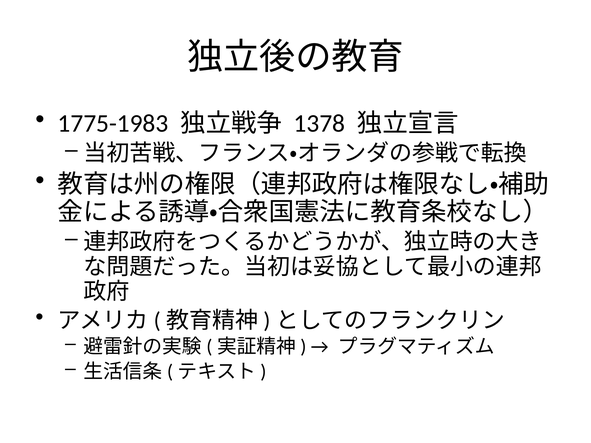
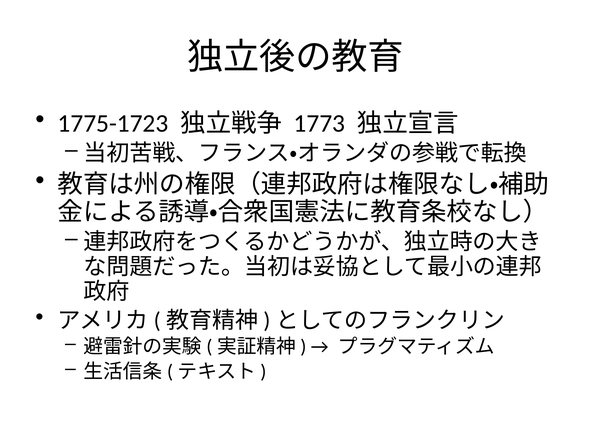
1775-1983: 1775-1983 -> 1775-1723
1378: 1378 -> 1773
